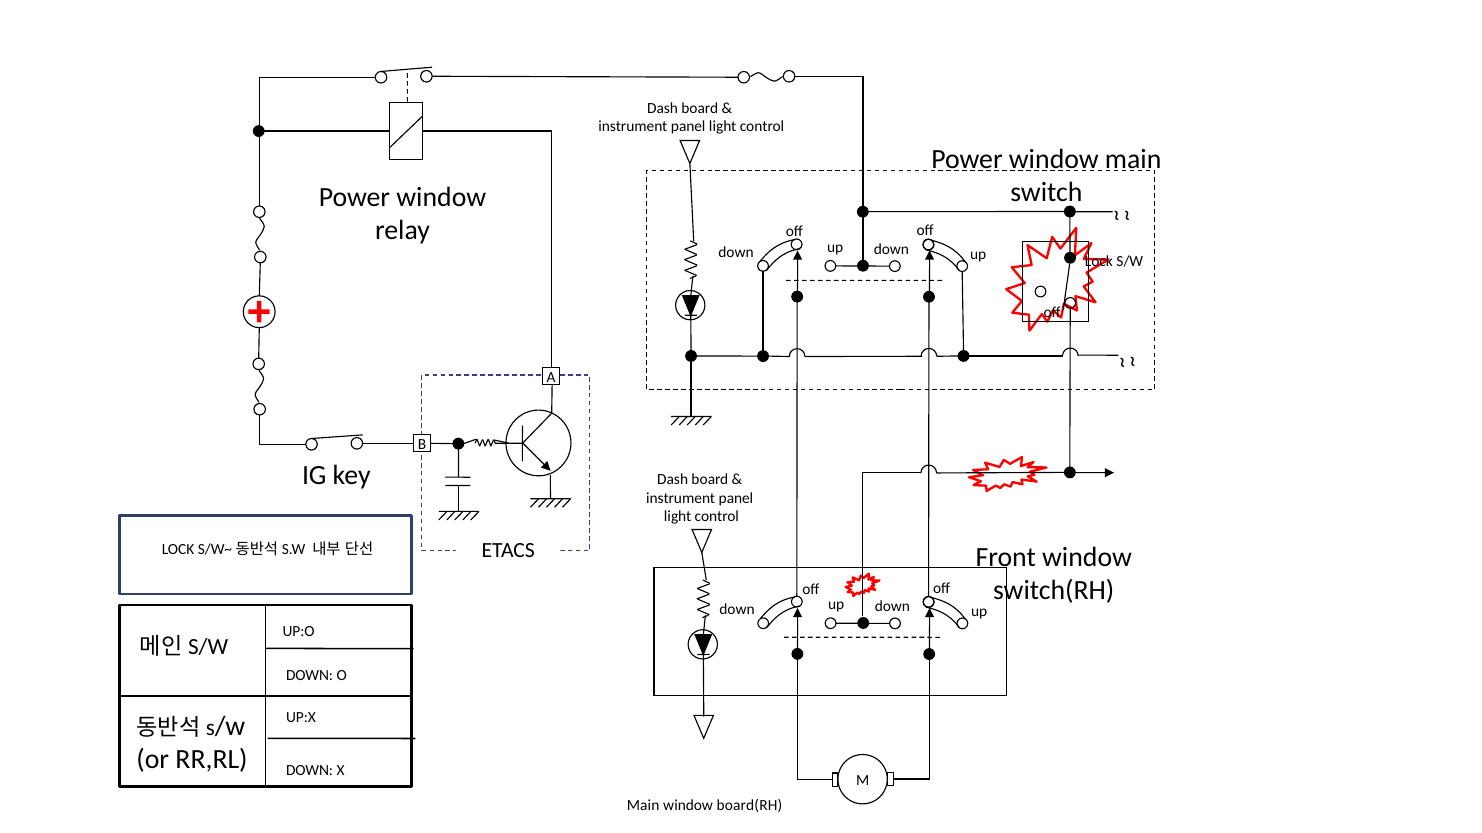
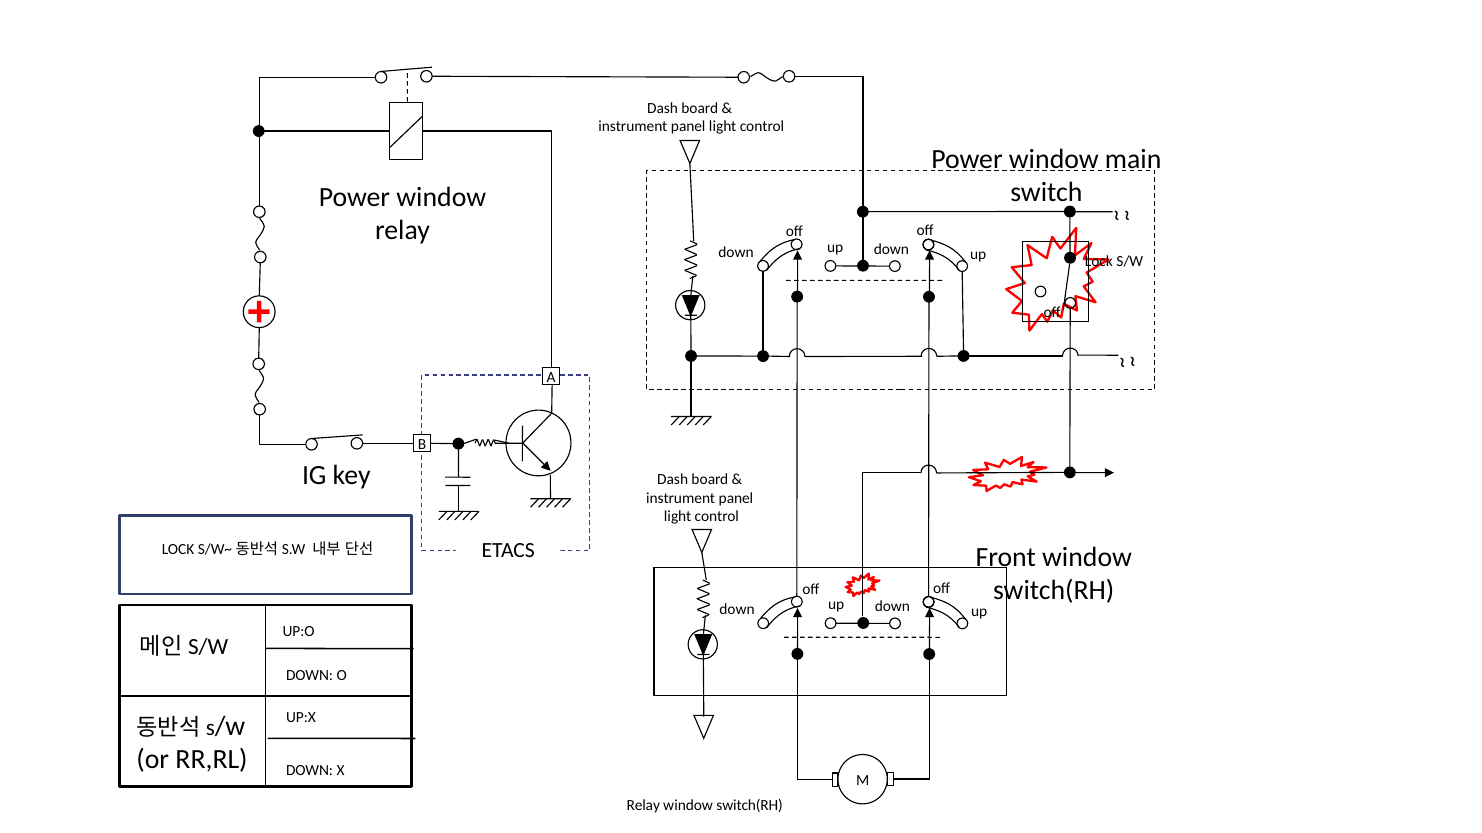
Main at (643, 806): Main -> Relay
board(RH at (749, 806): board(RH -> switch(RH
